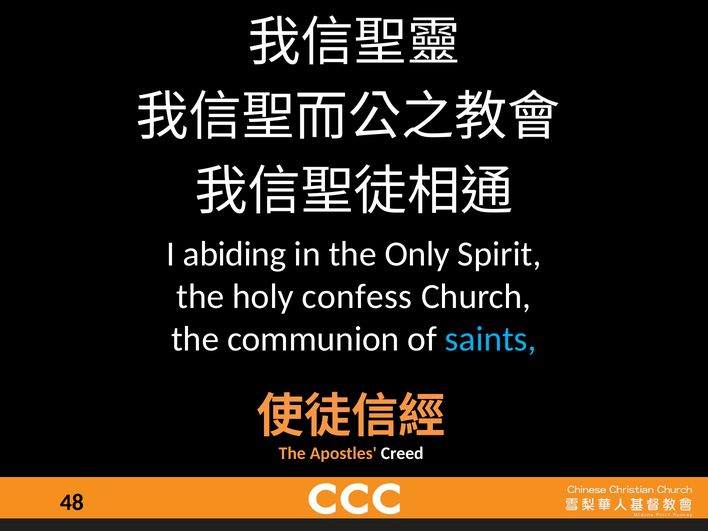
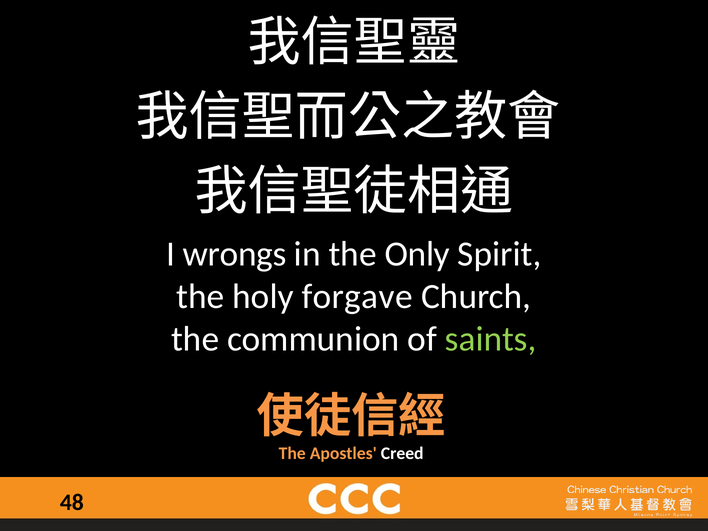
abiding: abiding -> wrongs
confess: confess -> forgave
saints colour: light blue -> light green
